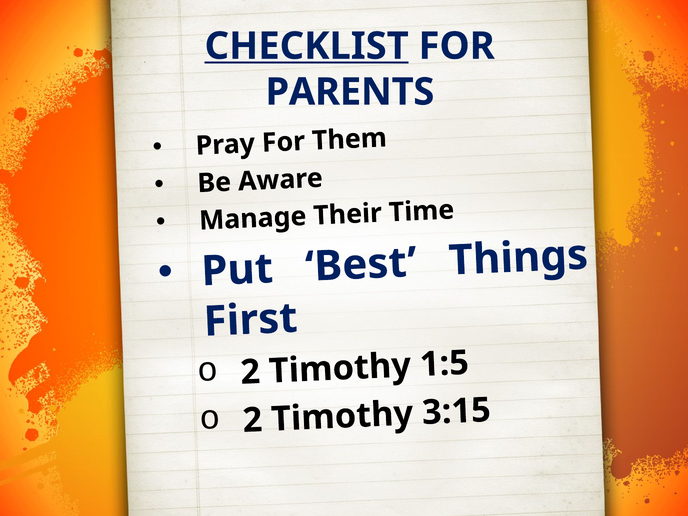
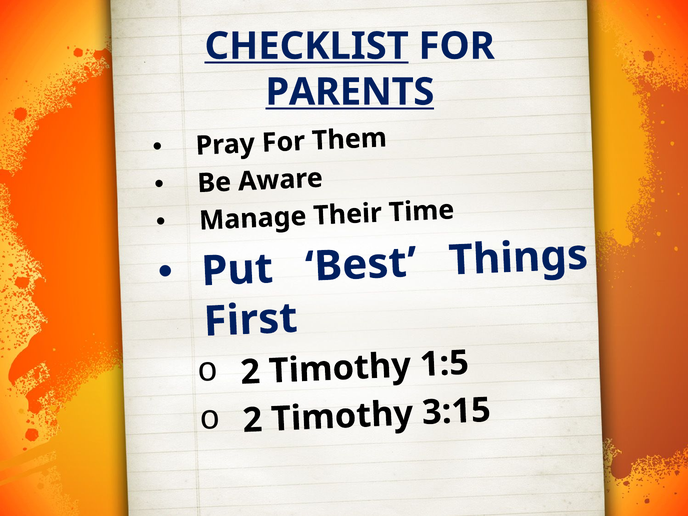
PARENTS underline: none -> present
